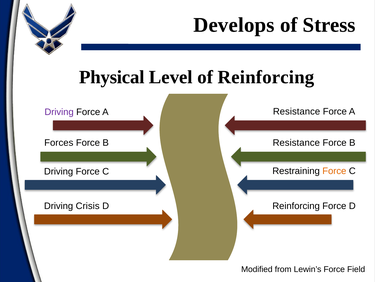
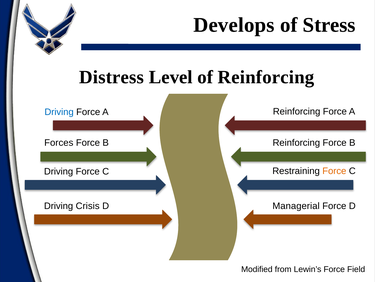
Physical: Physical -> Distress
Resistance at (297, 111): Resistance -> Reinforcing
Driving at (59, 112) colour: purple -> blue
Resistance at (296, 142): Resistance -> Reinforcing
Reinforcing at (296, 205): Reinforcing -> Managerial
